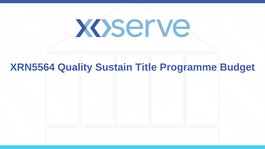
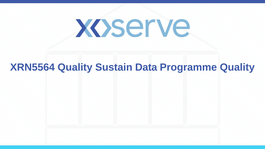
Title: Title -> Data
Programme Budget: Budget -> Quality
